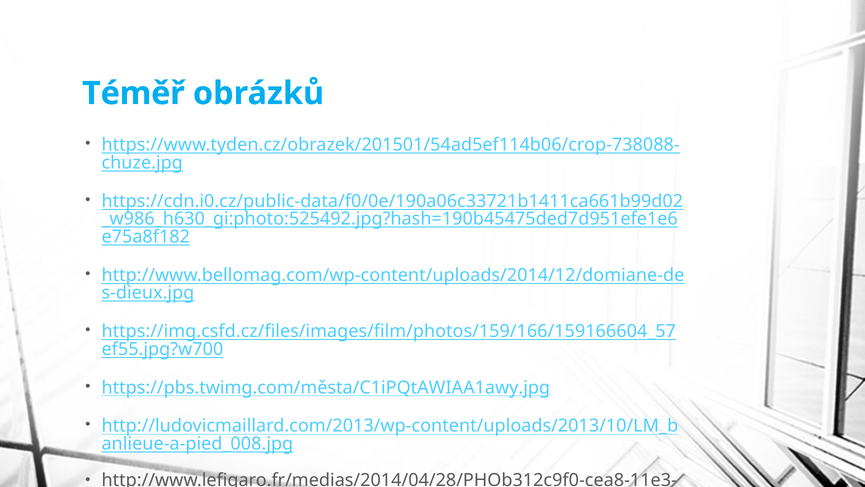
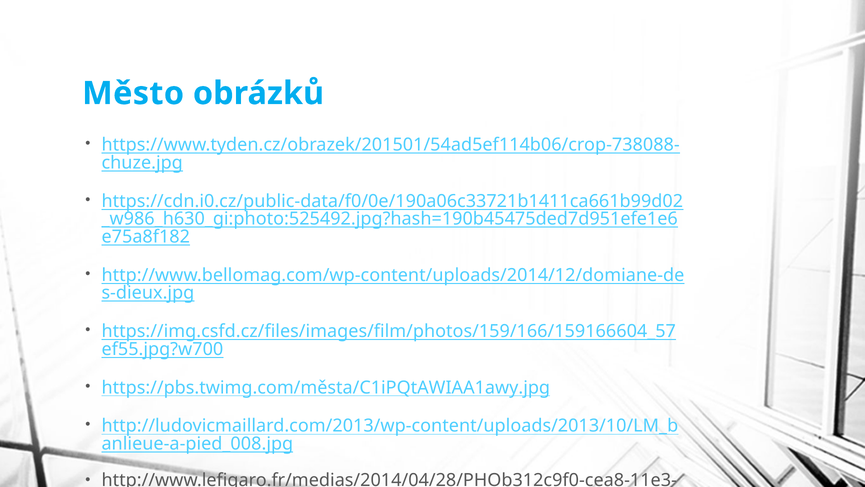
Téměř: Téměř -> Město
